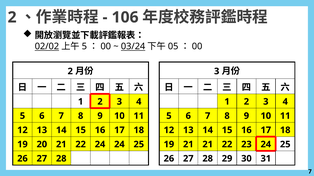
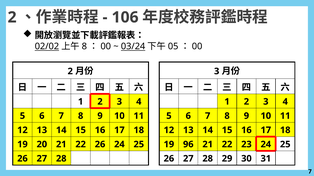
5 at (84, 46): 5 -> 8
22 24: 24 -> 26
19 21: 21 -> 96
